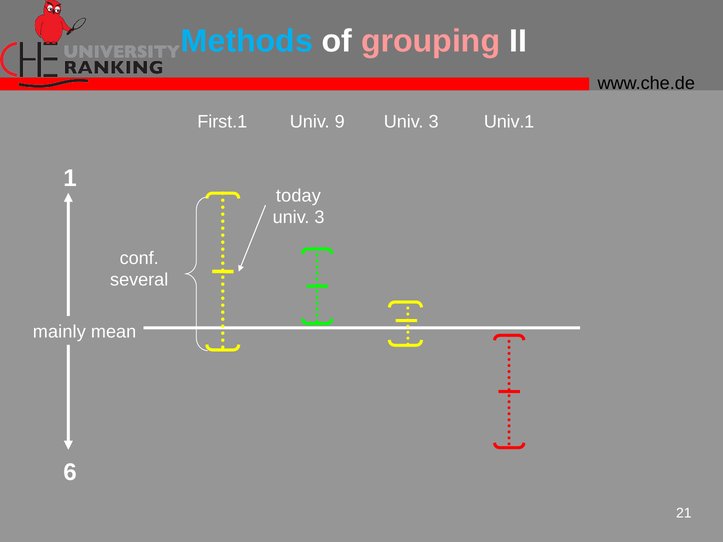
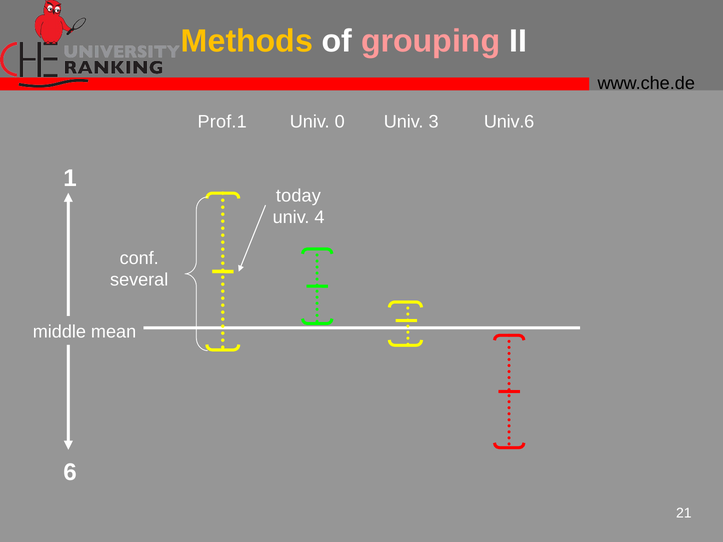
Methods colour: light blue -> yellow
First.1: First.1 -> Prof.1
9: 9 -> 0
Univ.1: Univ.1 -> Univ.6
3 at (319, 217): 3 -> 4
mainly: mainly -> middle
